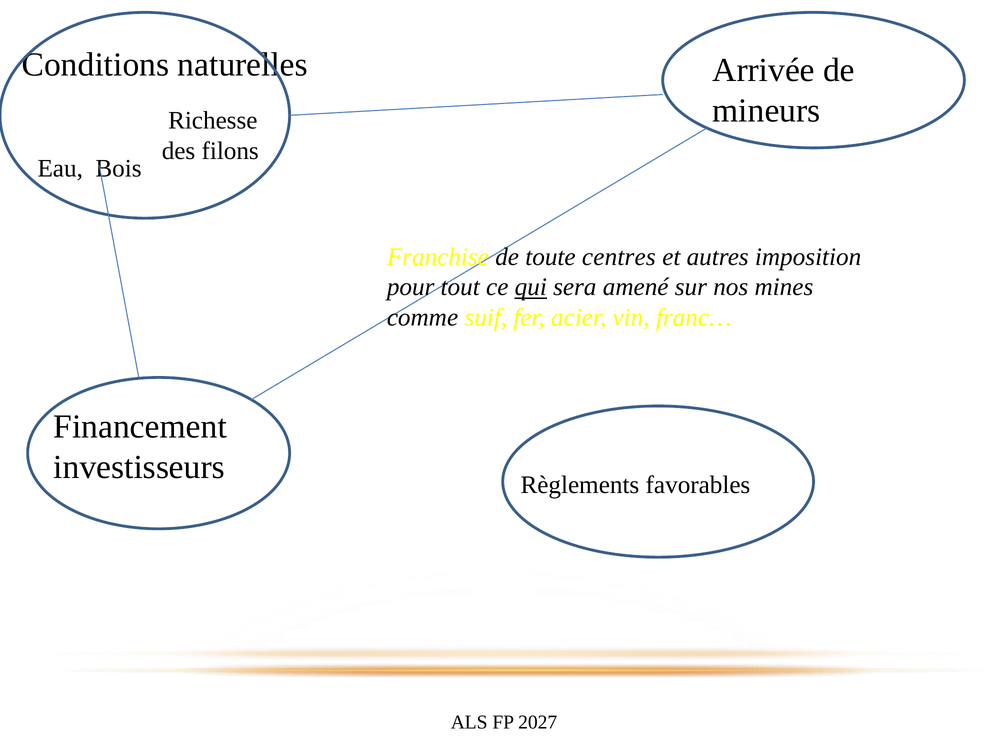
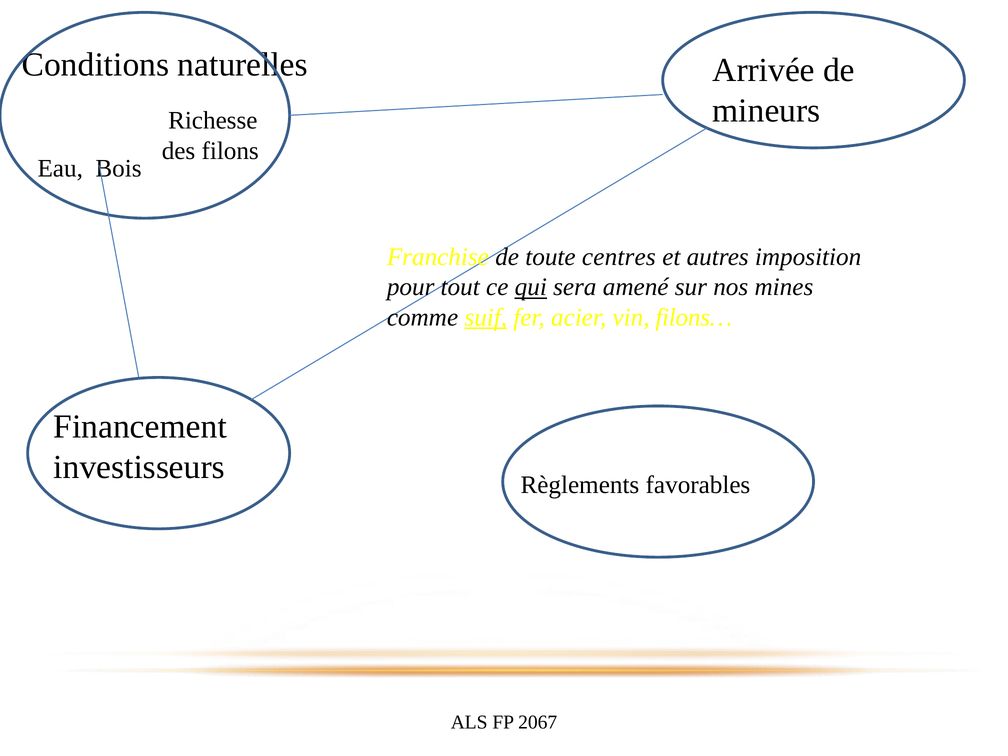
suif underline: none -> present
franc…: franc… -> filons…
2027: 2027 -> 2067
